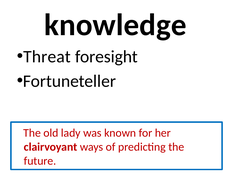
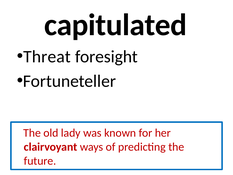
knowledge: knowledge -> capitulated
